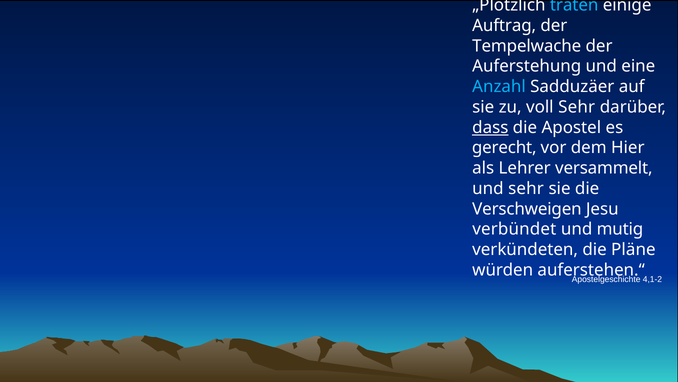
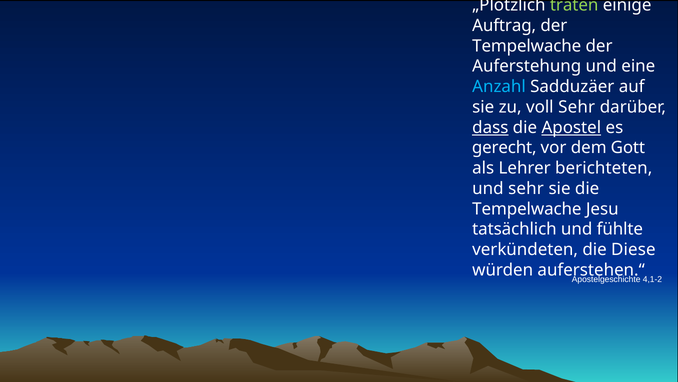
traten colour: light blue -> light green
Apostel underline: none -> present
Hier: Hier -> Gott
versammelt: versammelt -> berichteten
Verschweigen at (527, 209): Verschweigen -> Tempelwache
verbündet: verbündet -> tatsächlich
mutig: mutig -> fühlte
Pläne: Pläne -> Diese
